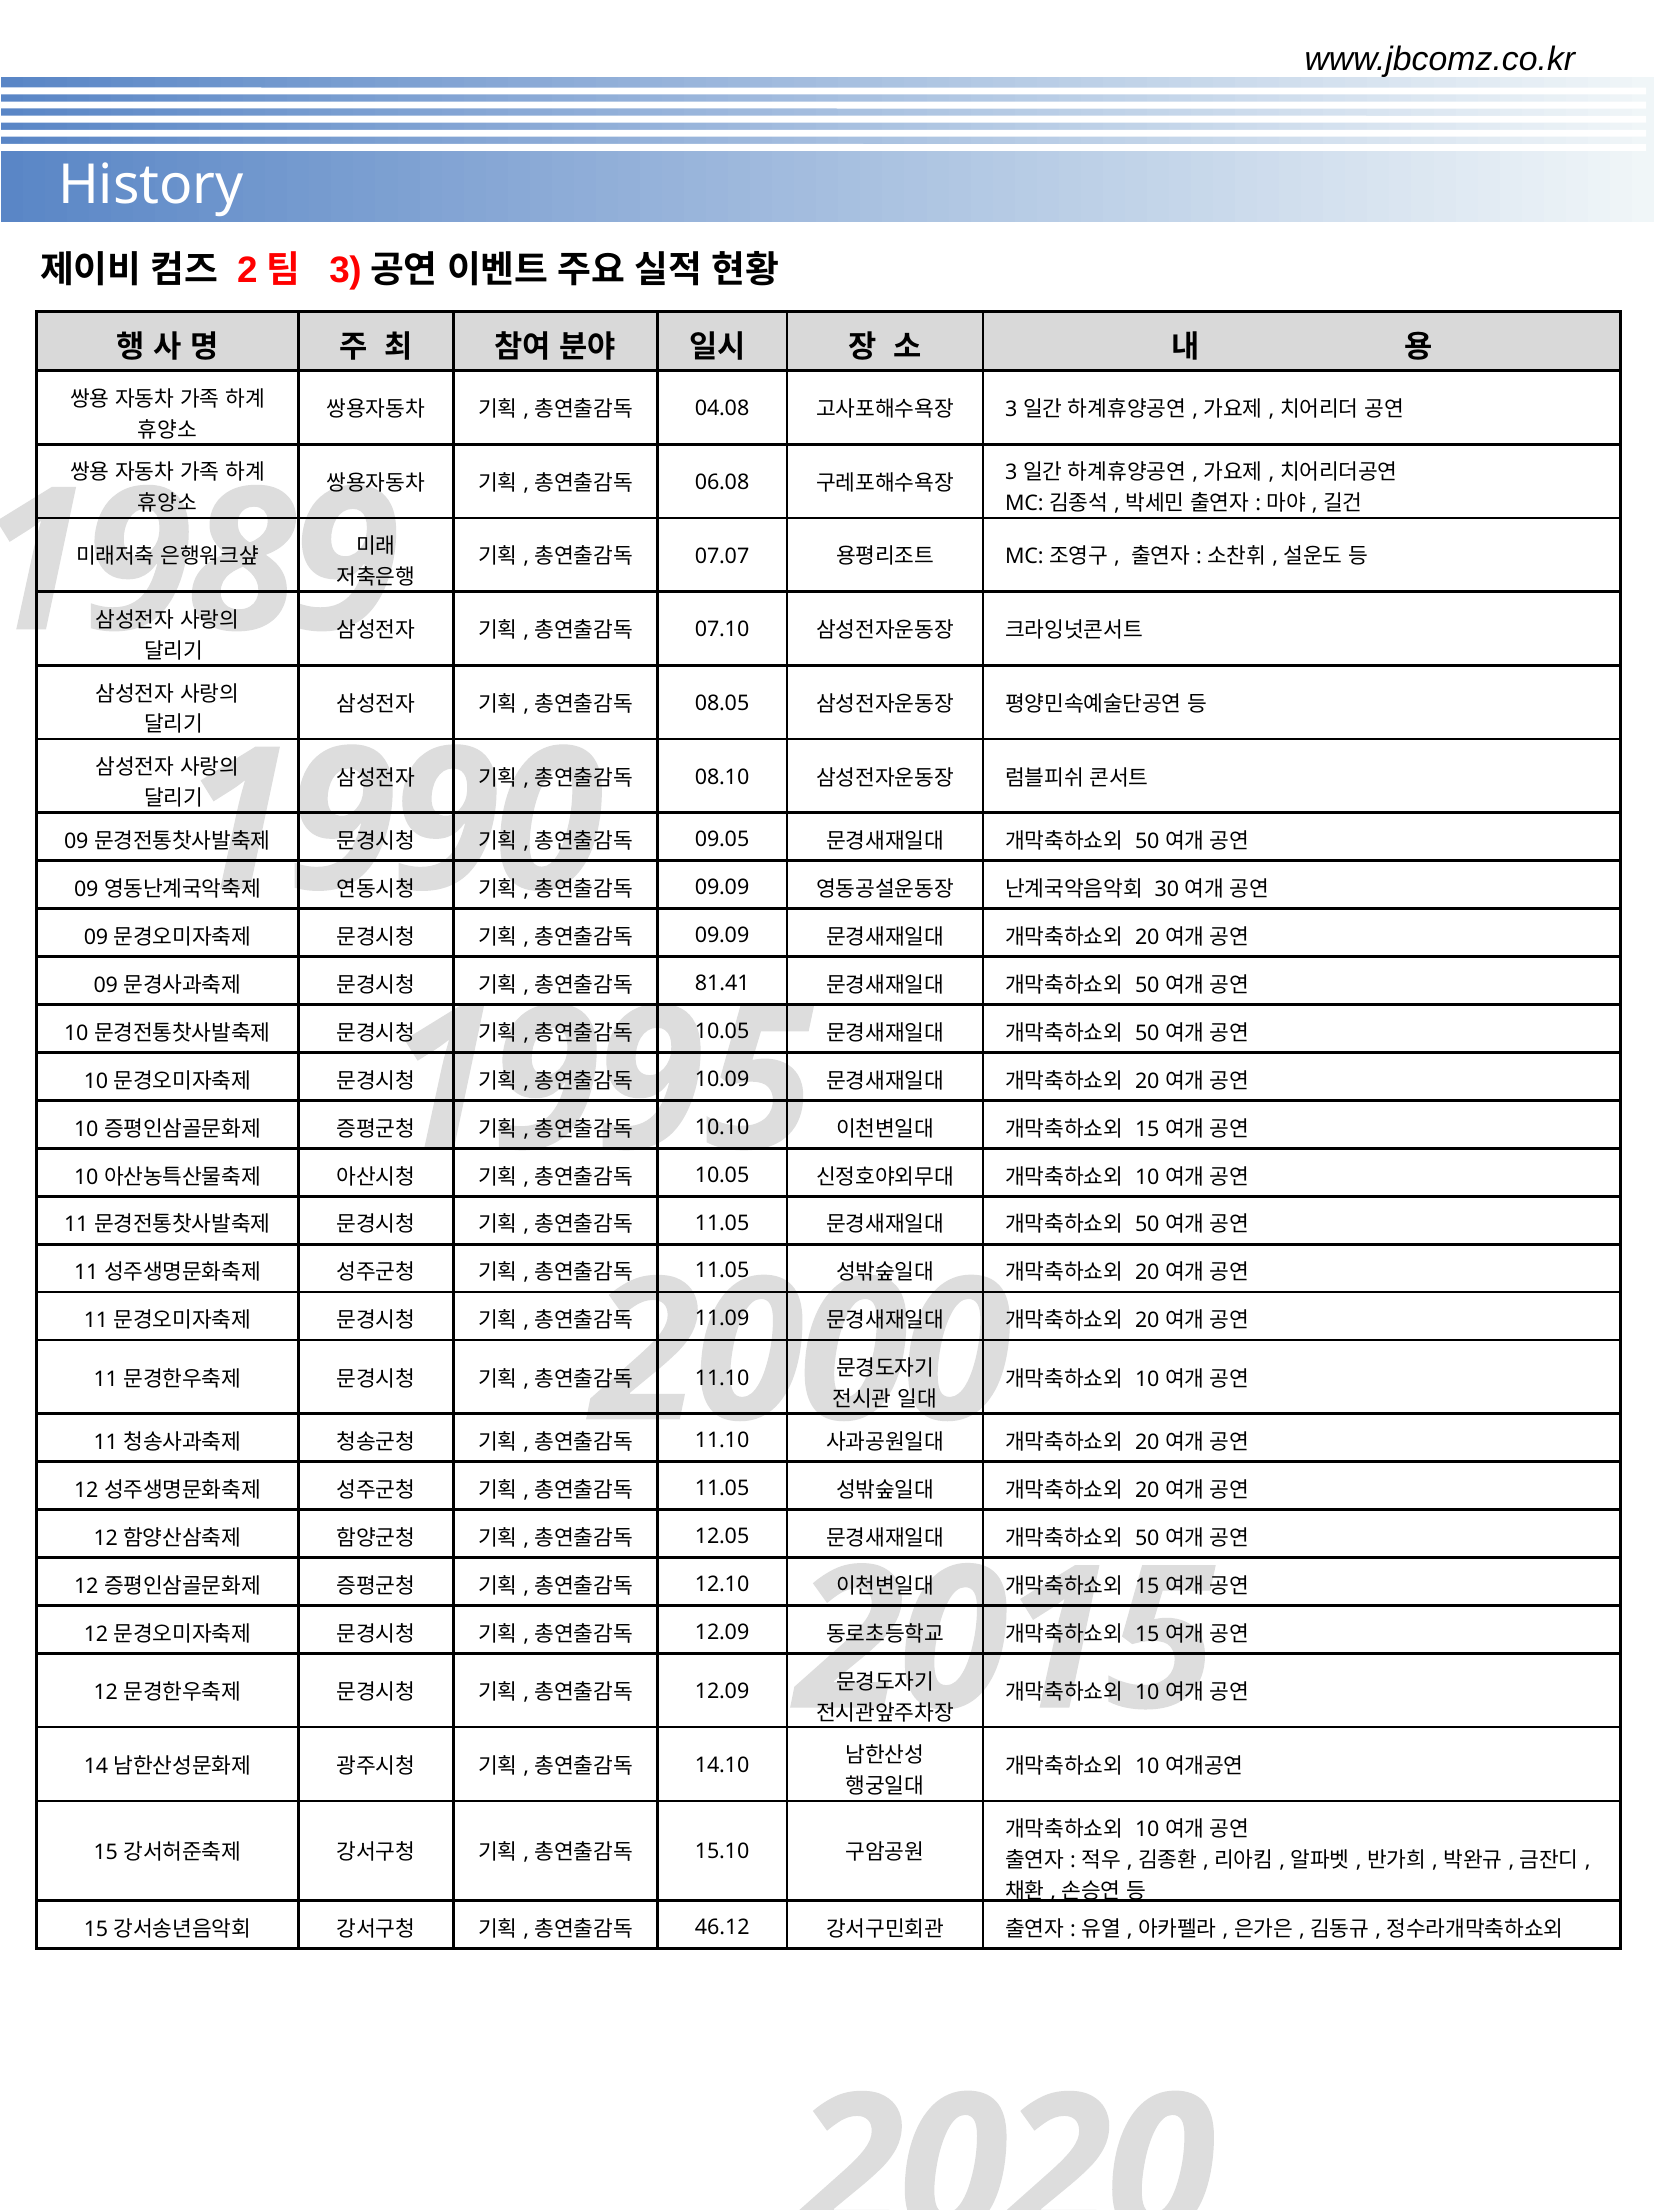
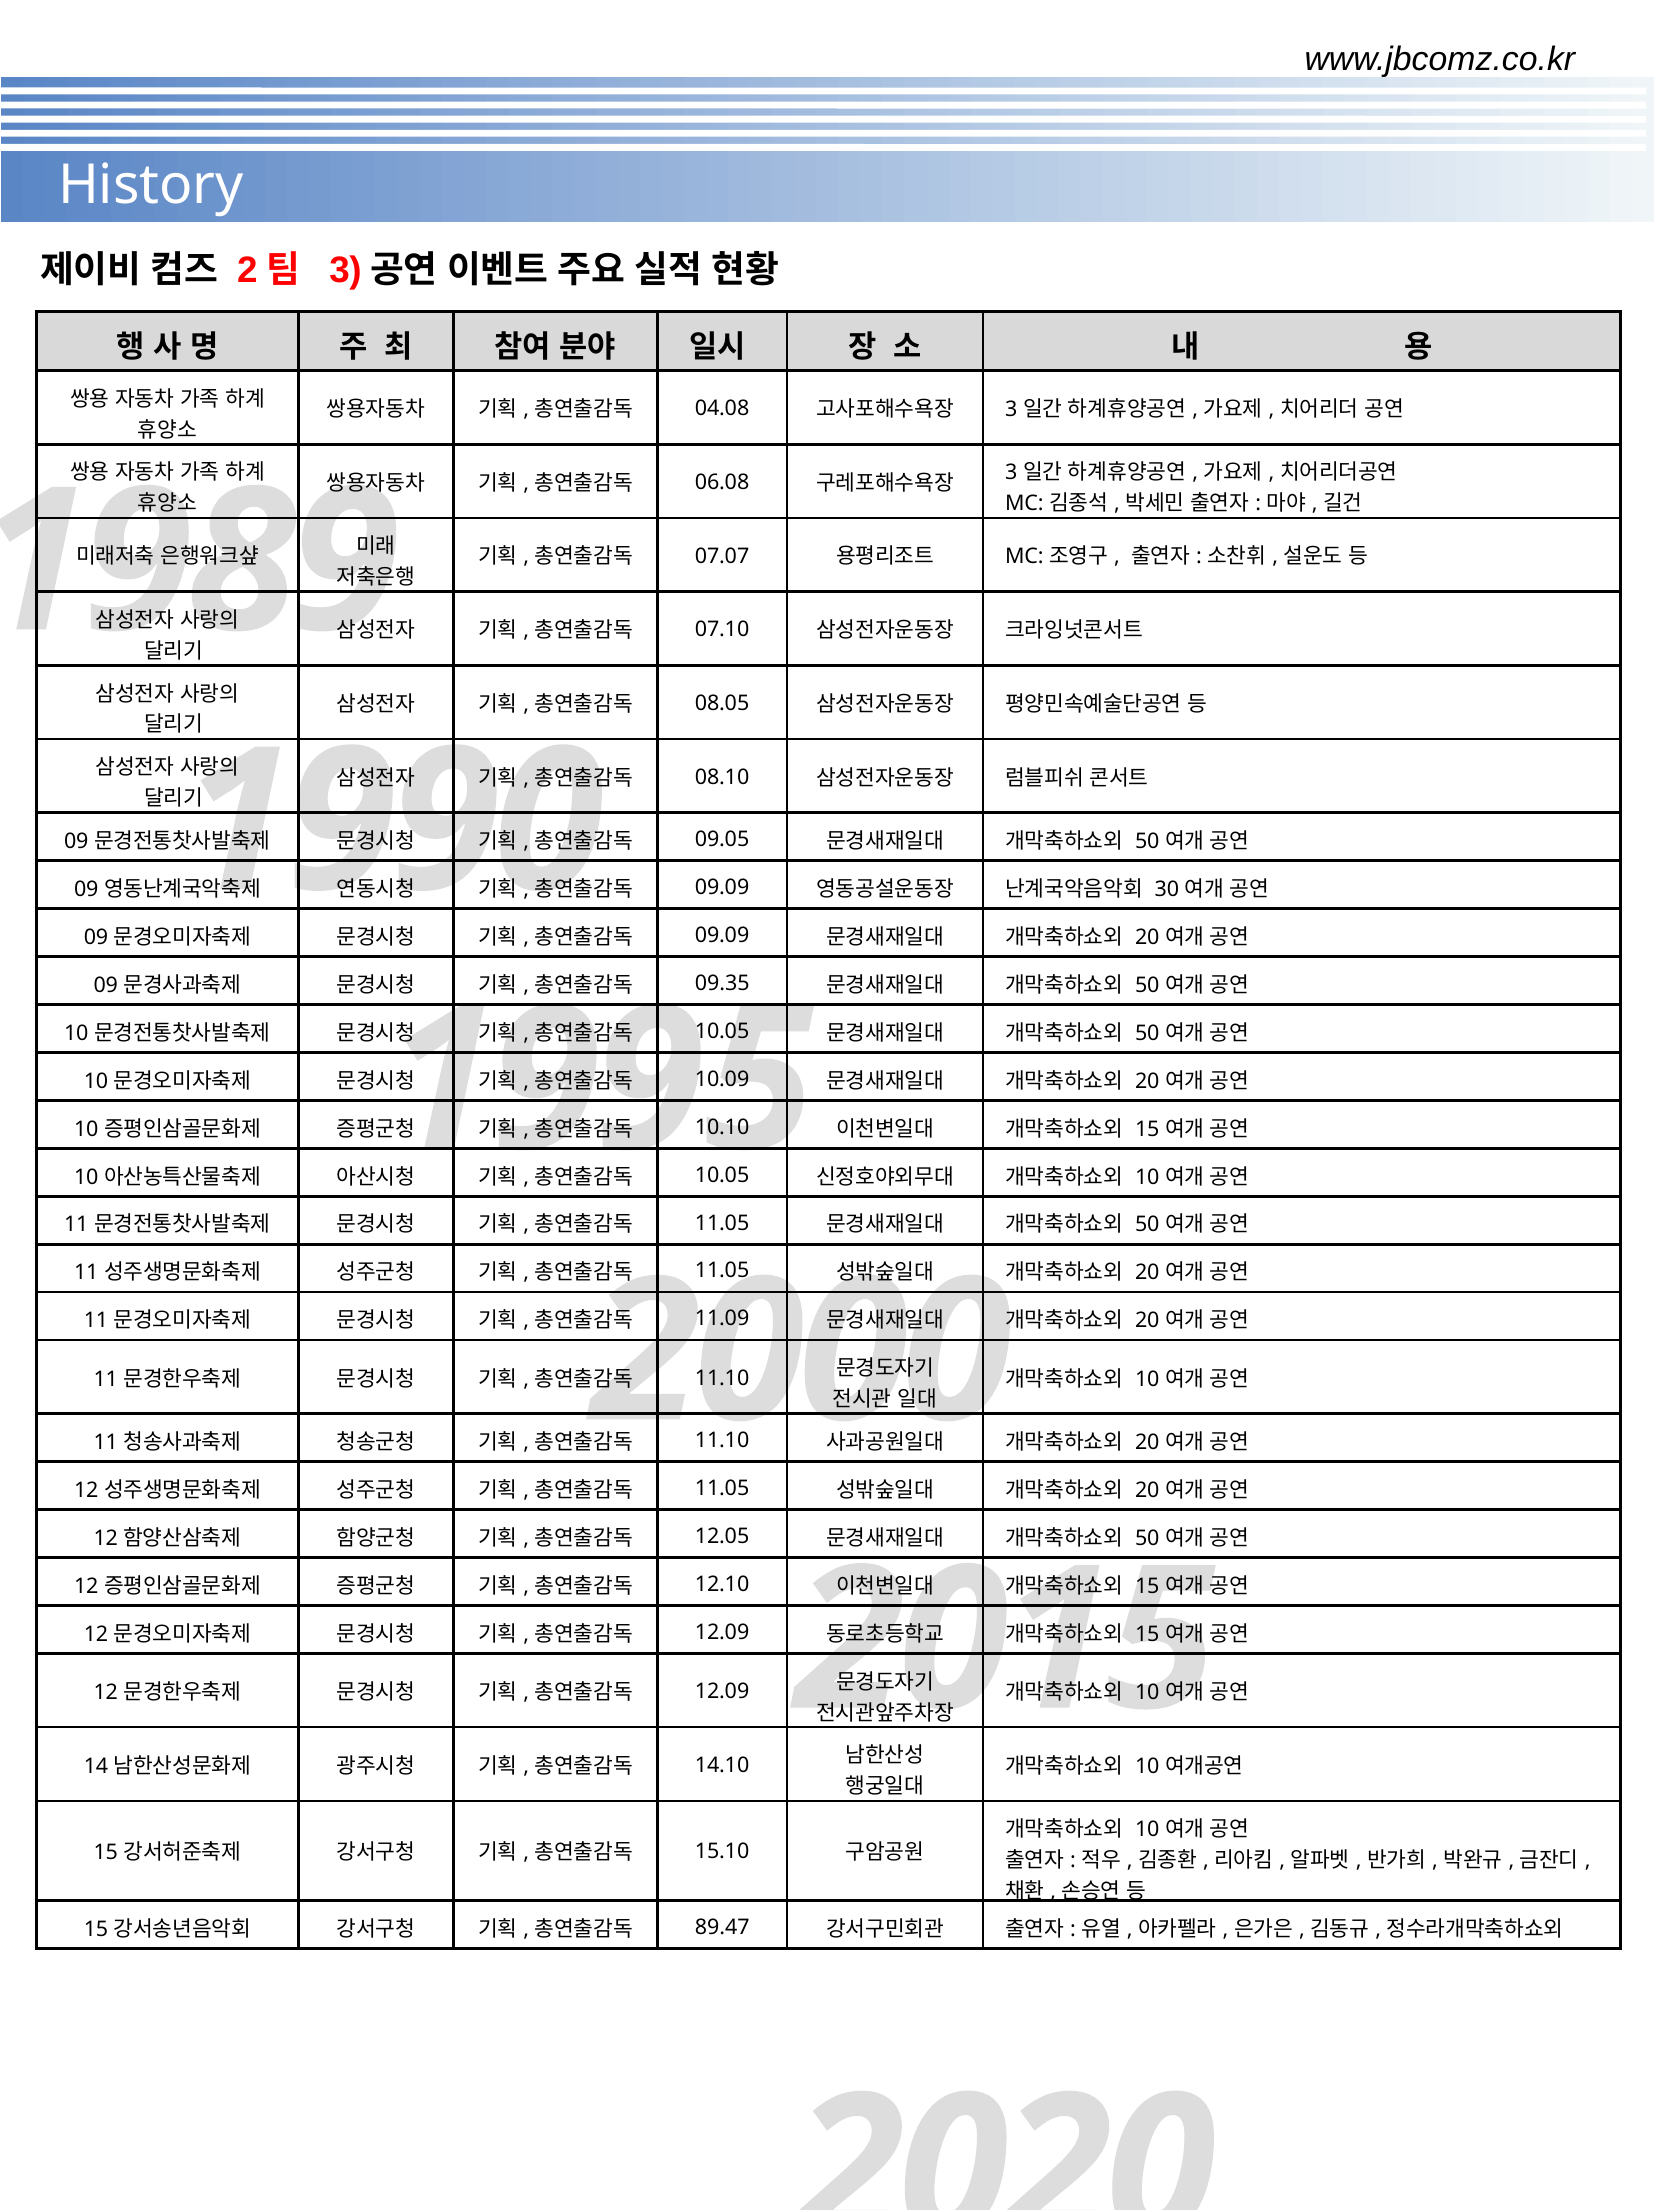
81.41: 81.41 -> 09.35
46.12: 46.12 -> 89.47
